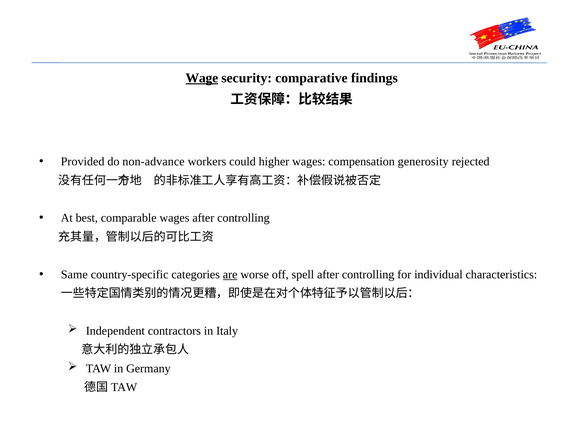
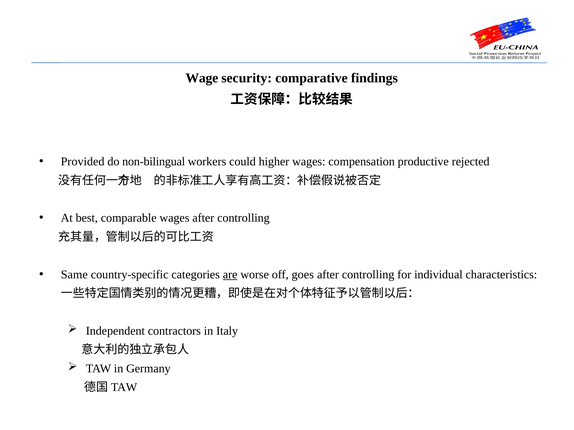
Wage underline: present -> none
non-advance: non-advance -> non-bilingual
generosity: generosity -> productive
spell: spell -> goes
